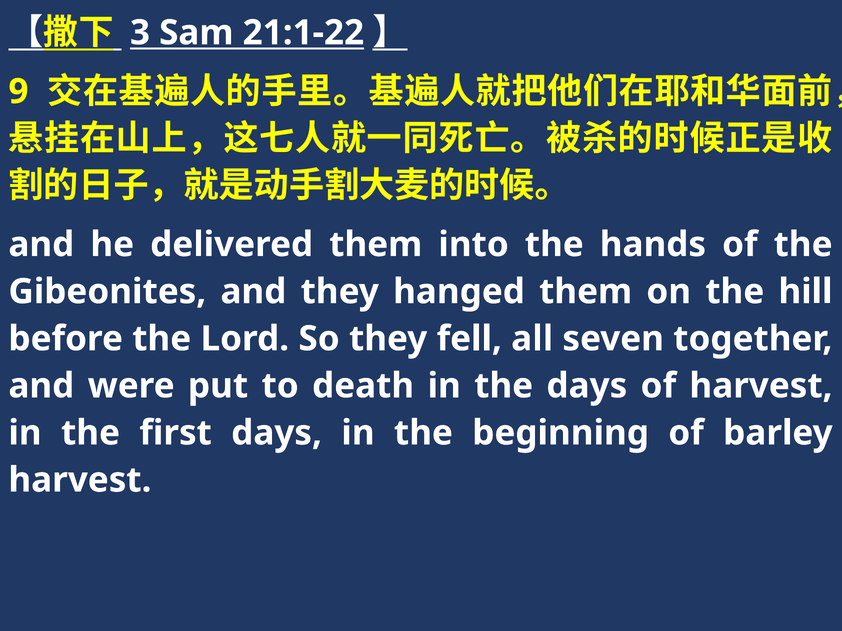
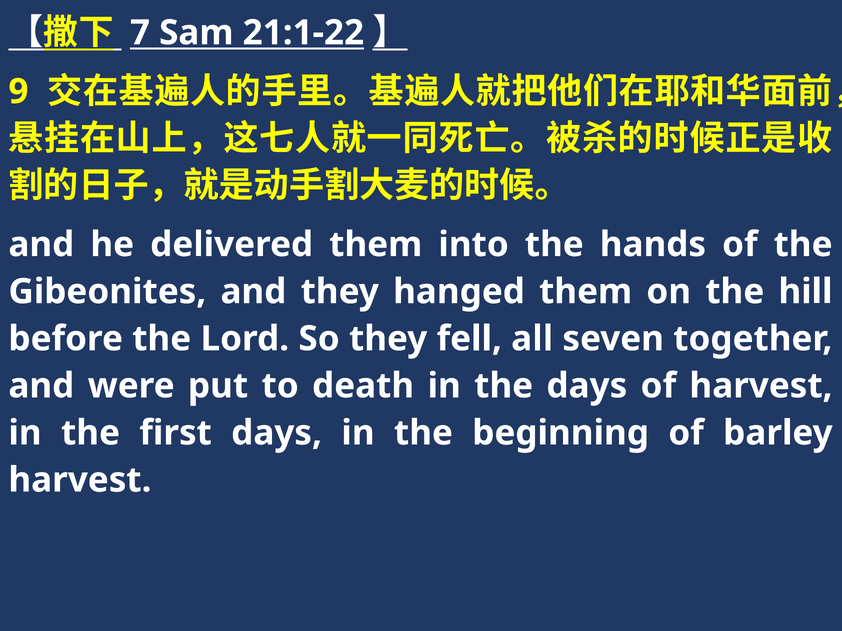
3: 3 -> 7
